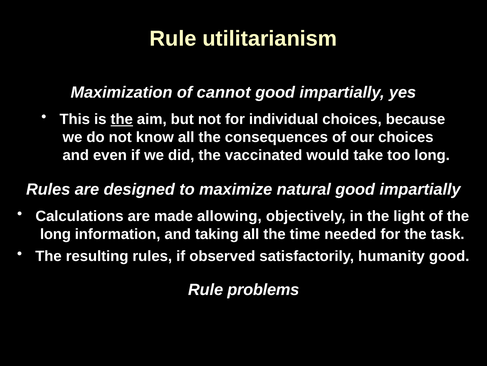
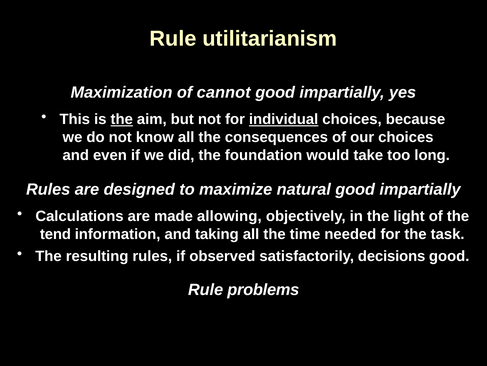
individual underline: none -> present
vaccinated: vaccinated -> foundation
long at (55, 234): long -> tend
humanity: humanity -> decisions
